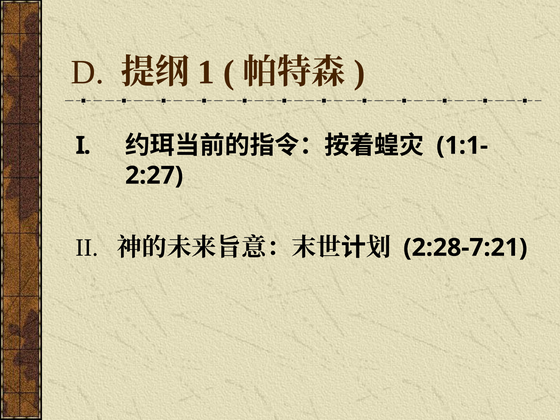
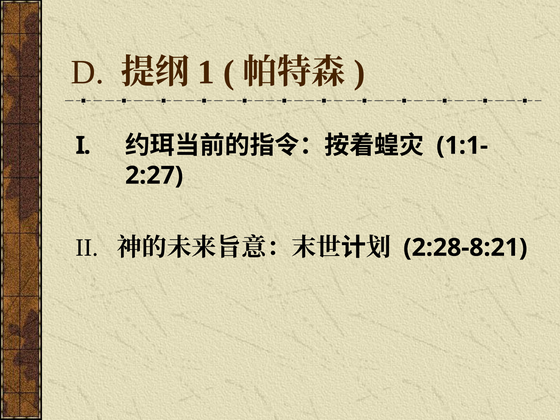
2:28-7:21: 2:28-7:21 -> 2:28-8:21
